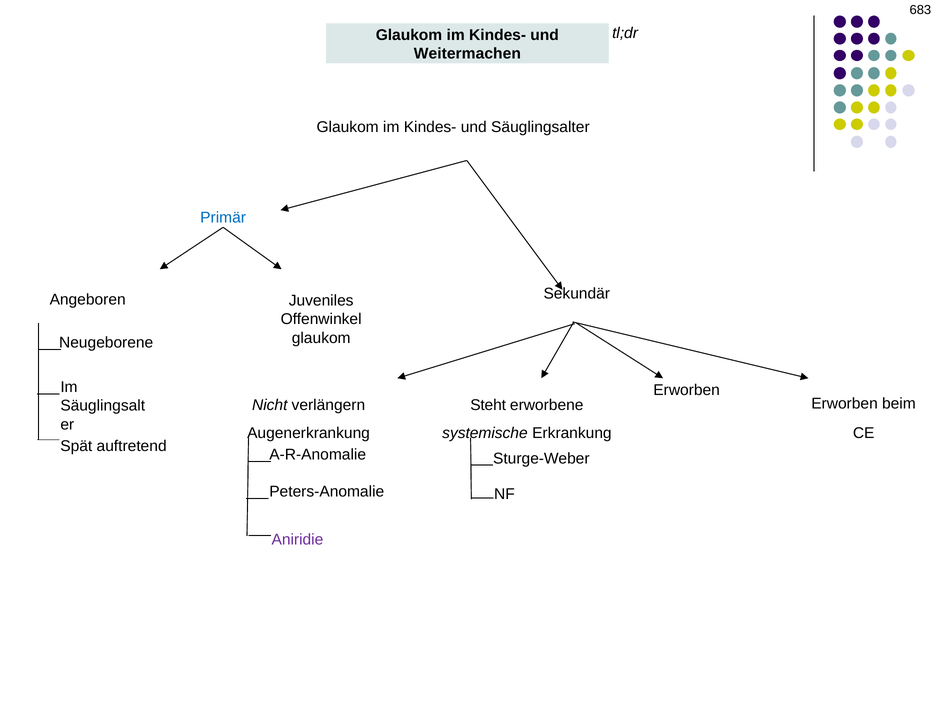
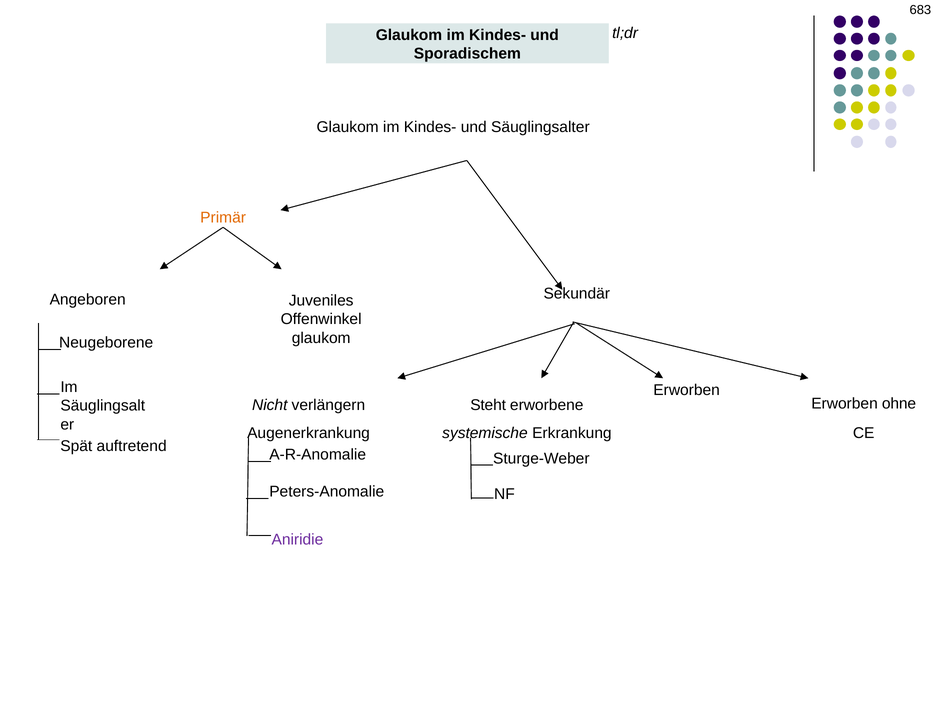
Weitermachen: Weitermachen -> Sporadischem
Primär colour: blue -> orange
beim: beim -> ohne
